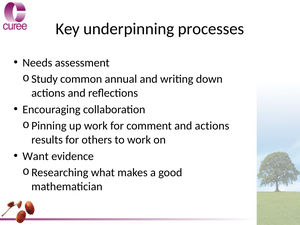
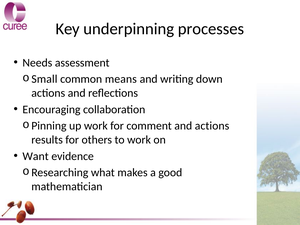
Study: Study -> Small
annual: annual -> means
